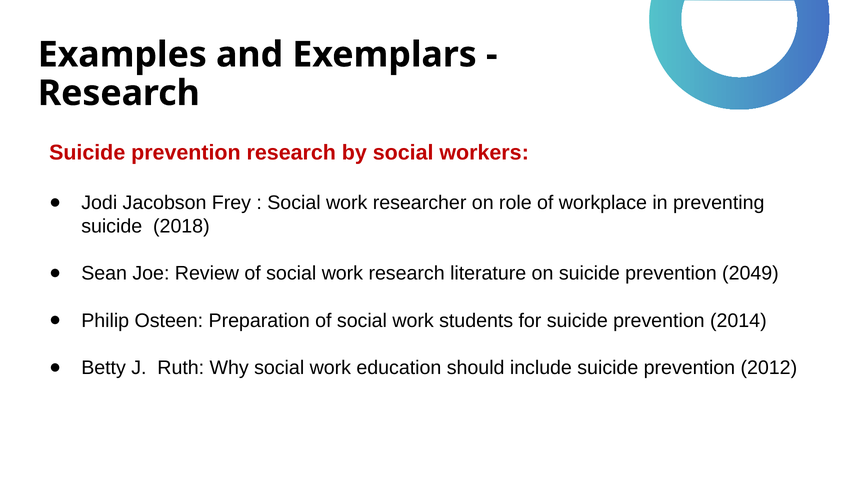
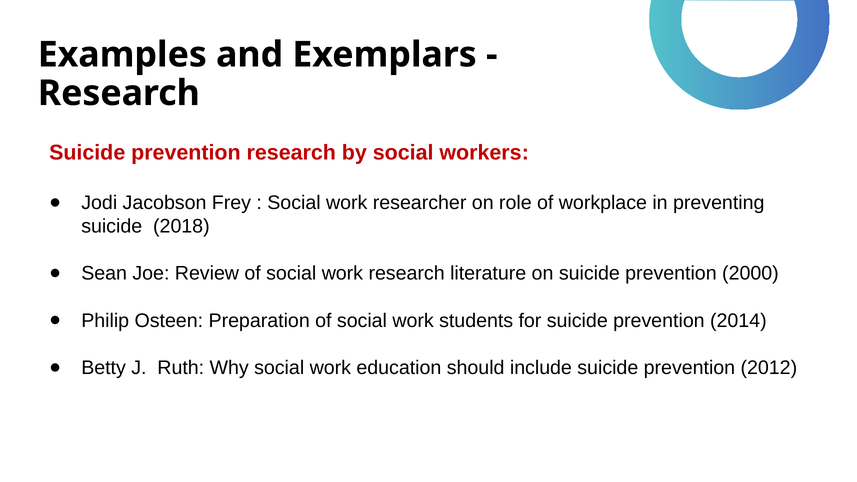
2049: 2049 -> 2000
